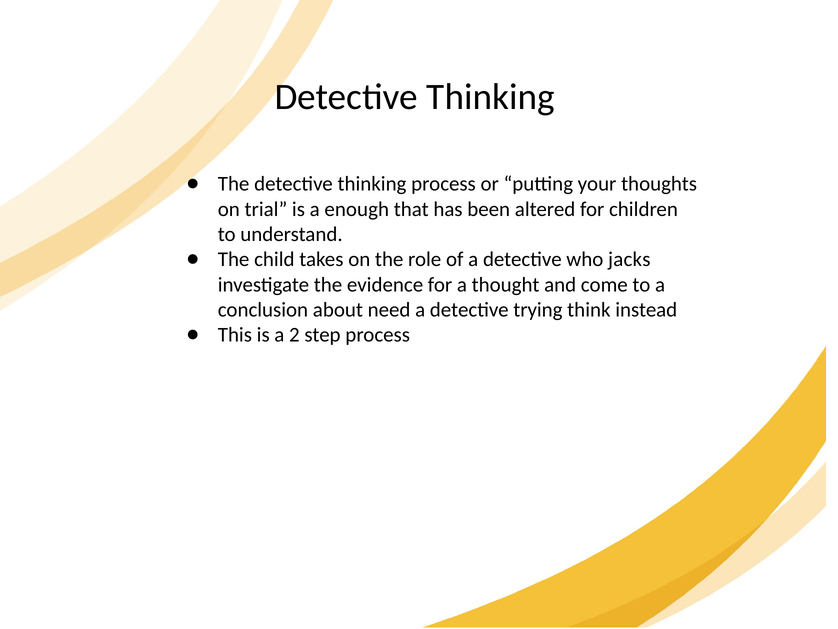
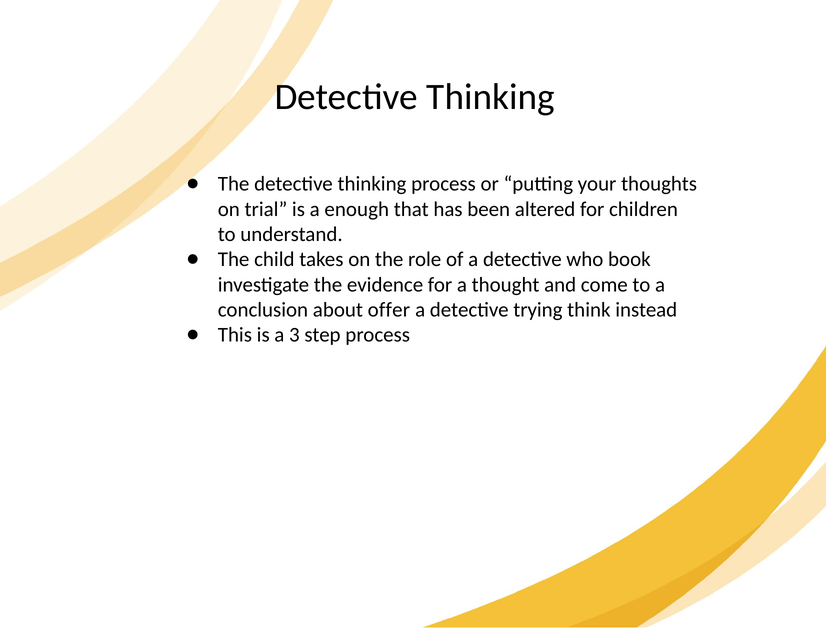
jacks: jacks -> book
need: need -> offer
2: 2 -> 3
